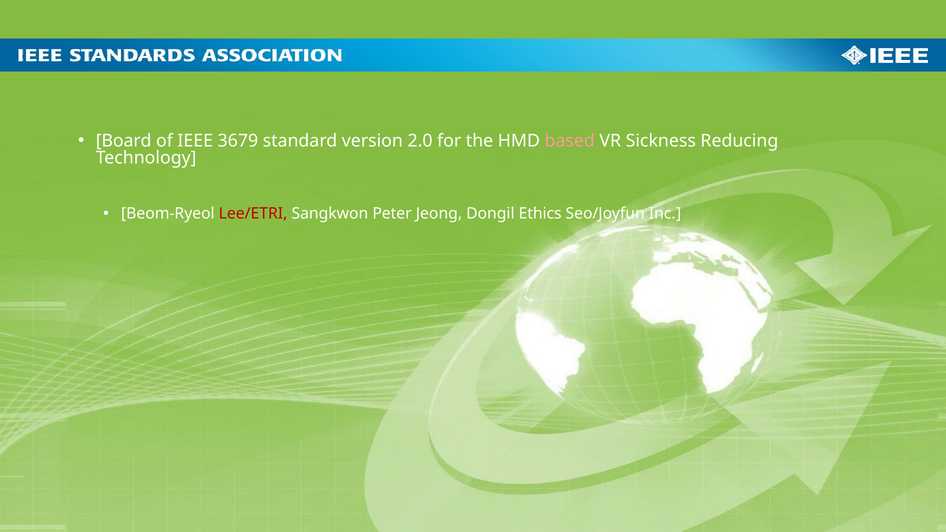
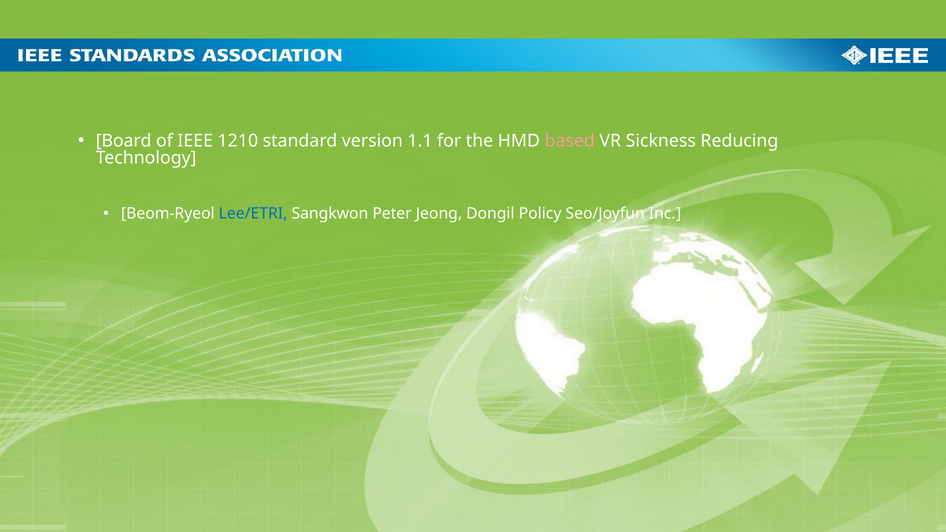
3679: 3679 -> 1210
2.0: 2.0 -> 1.1
Lee/ETRI colour: red -> blue
Ethics: Ethics -> Policy
